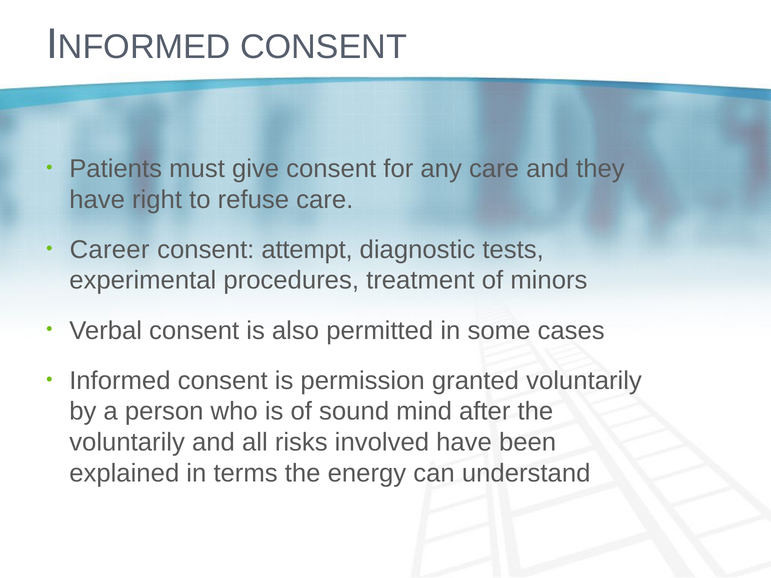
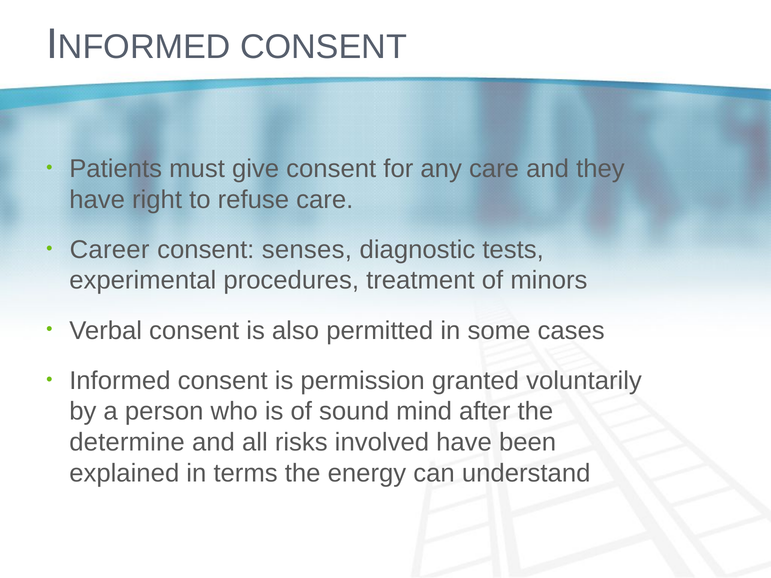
attempt: attempt -> senses
voluntarily at (127, 442): voluntarily -> determine
